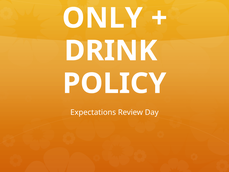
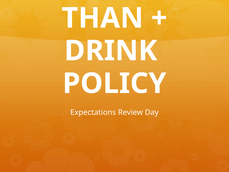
ONLY: ONLY -> THAN
